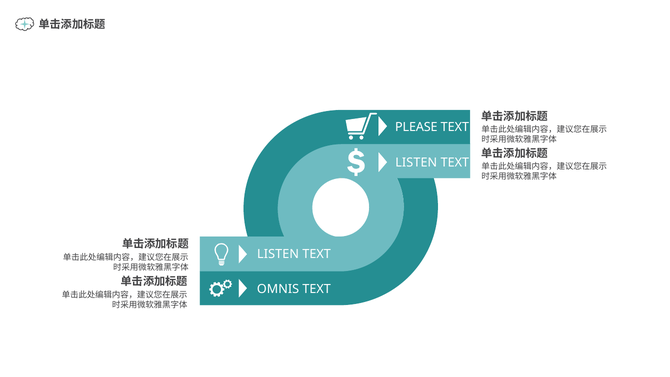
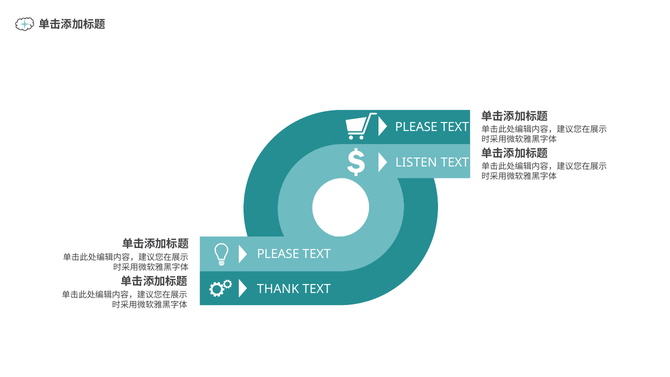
LISTEN at (278, 254): LISTEN -> PLEASE
OMNIS: OMNIS -> THANK
